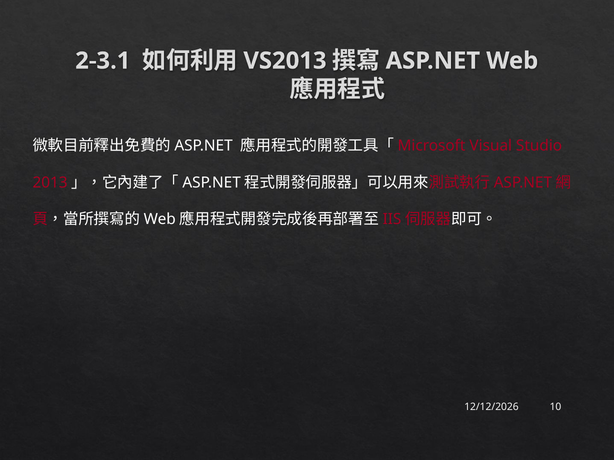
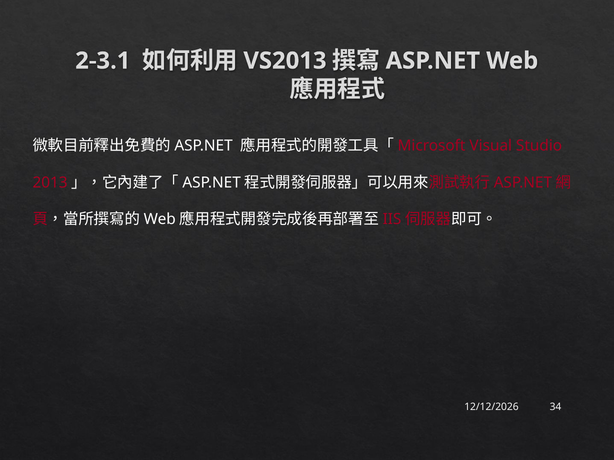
10: 10 -> 34
